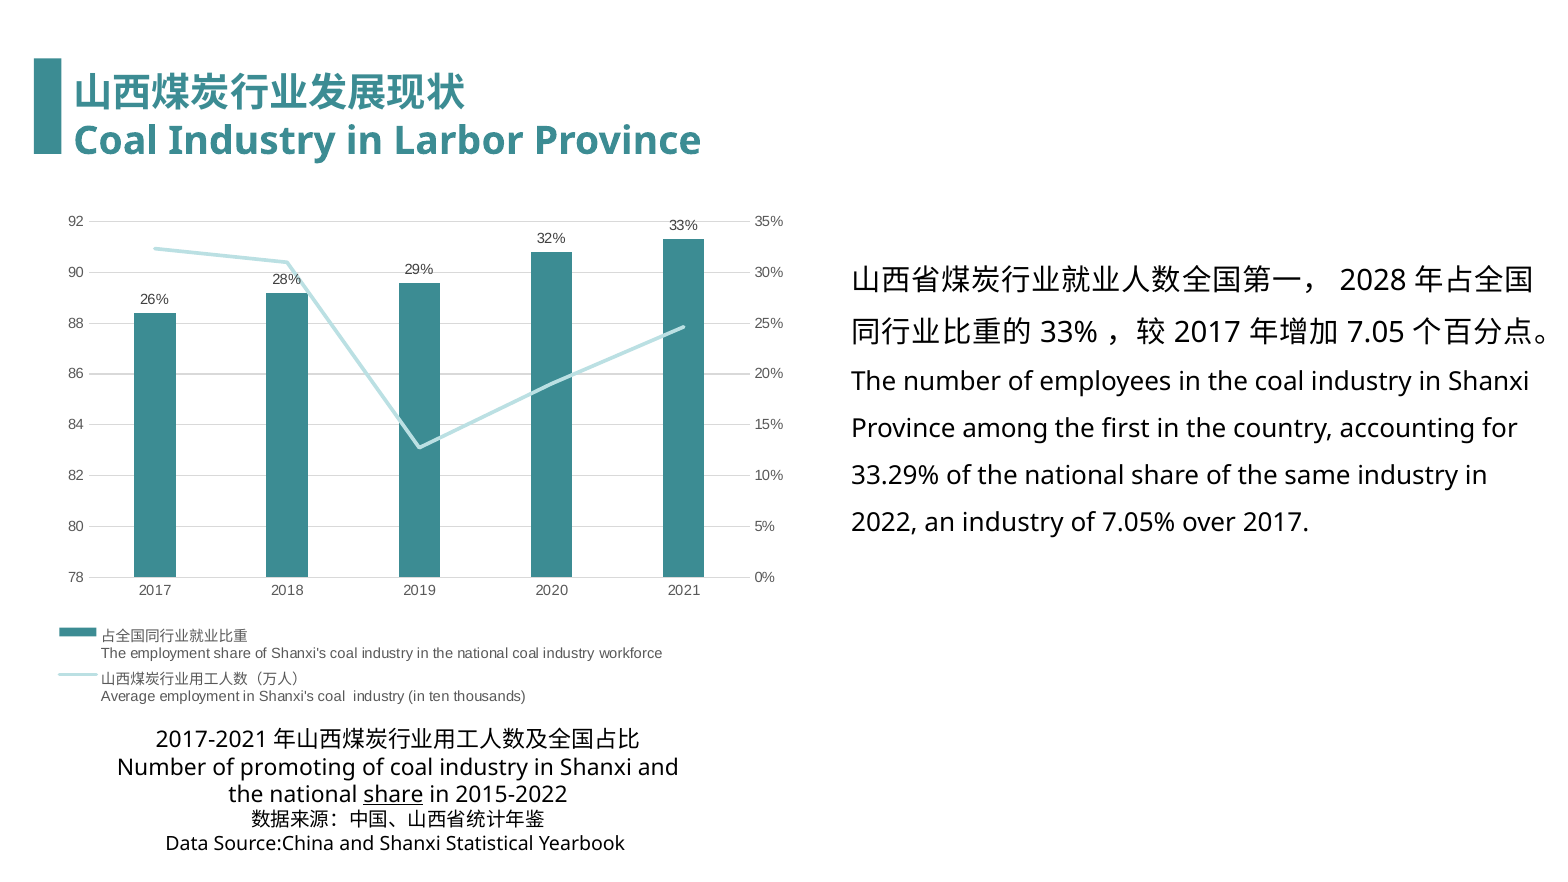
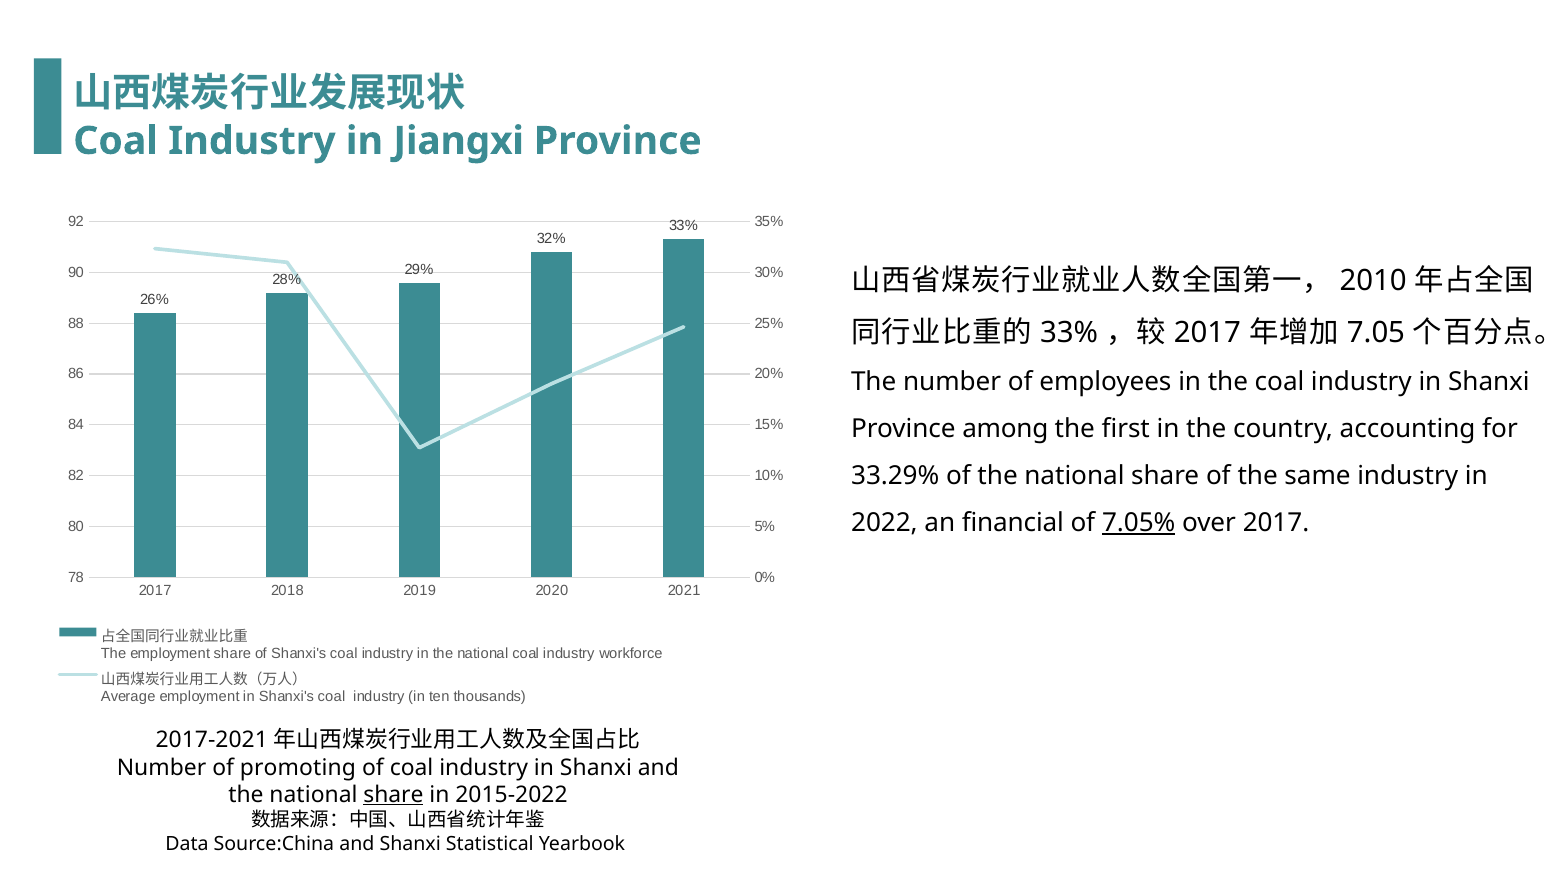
Larbor: Larbor -> Jiangxi
2028: 2028 -> 2010
an industry: industry -> financial
7.05% underline: none -> present
